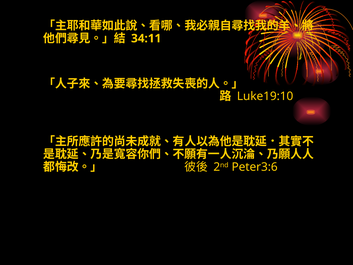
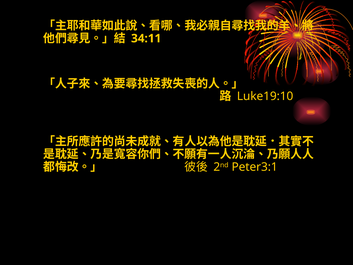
Peter3:6: Peter3:6 -> Peter3:1
